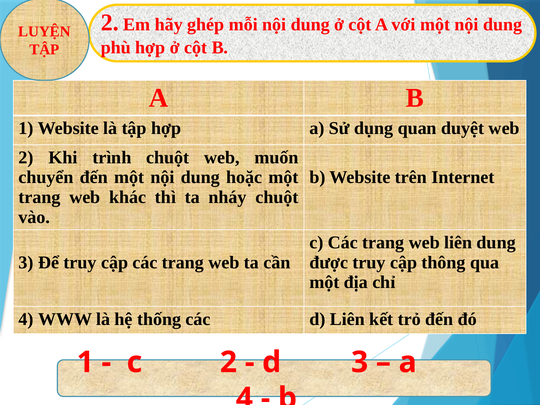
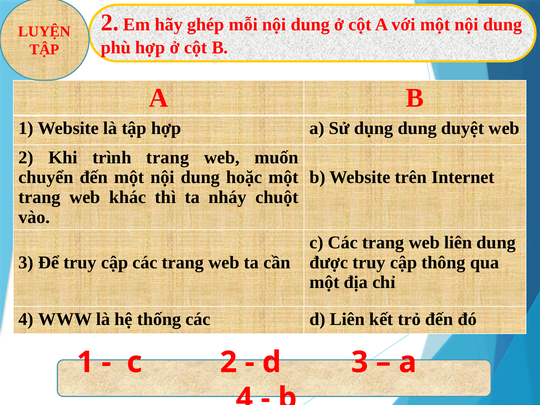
dụng quan: quan -> dung
trình chuột: chuột -> trang
